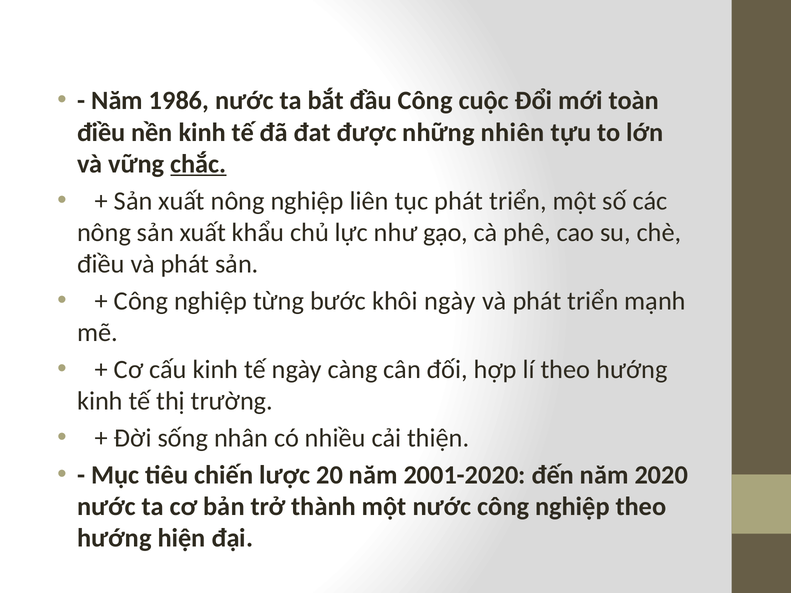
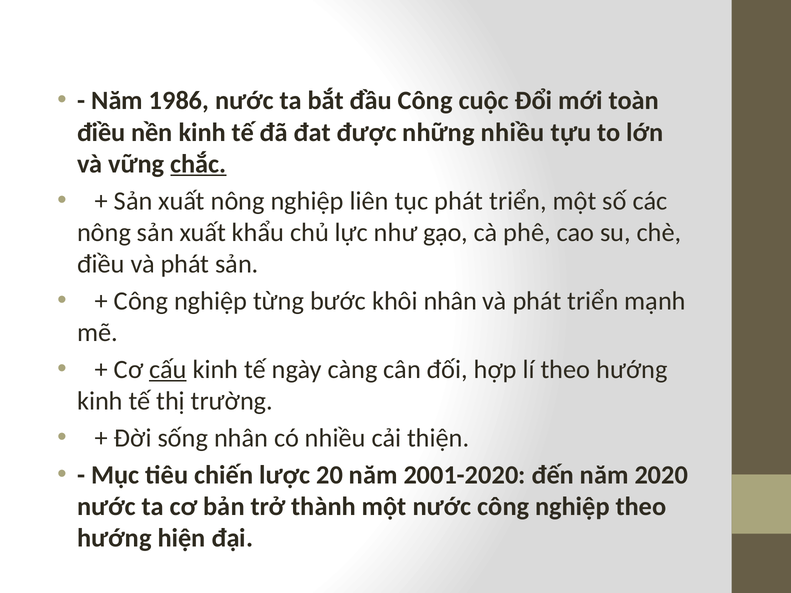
những nhiên: nhiên -> nhiều
khôi ngày: ngày -> nhân
cấu underline: none -> present
